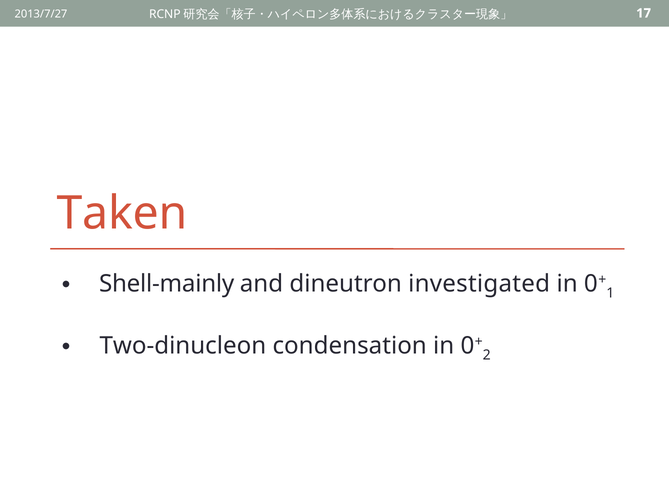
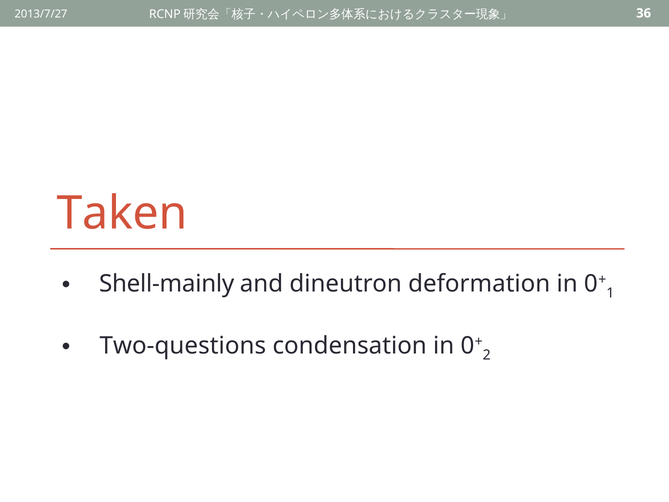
17: 17 -> 36
investigated: investigated -> deformation
Two-dinucleon: Two-dinucleon -> Two-questions
